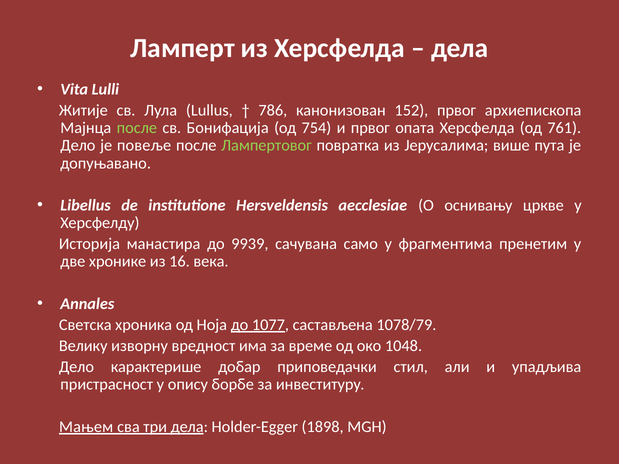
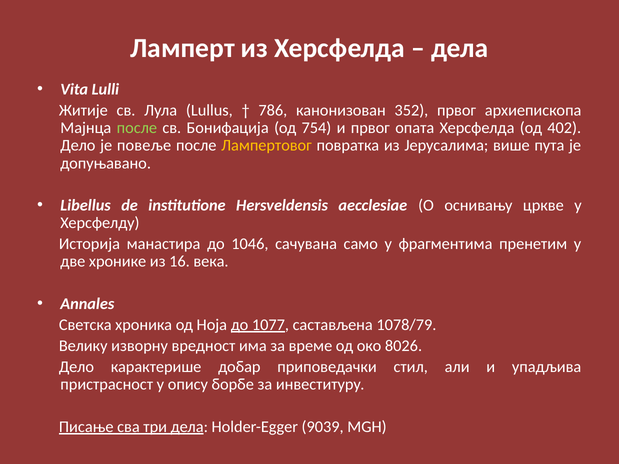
152: 152 -> 352
761: 761 -> 402
Лампертовог colour: light green -> yellow
9939: 9939 -> 1046
1048: 1048 -> 8026
Мањем: Мањем -> Писање
1898: 1898 -> 9039
